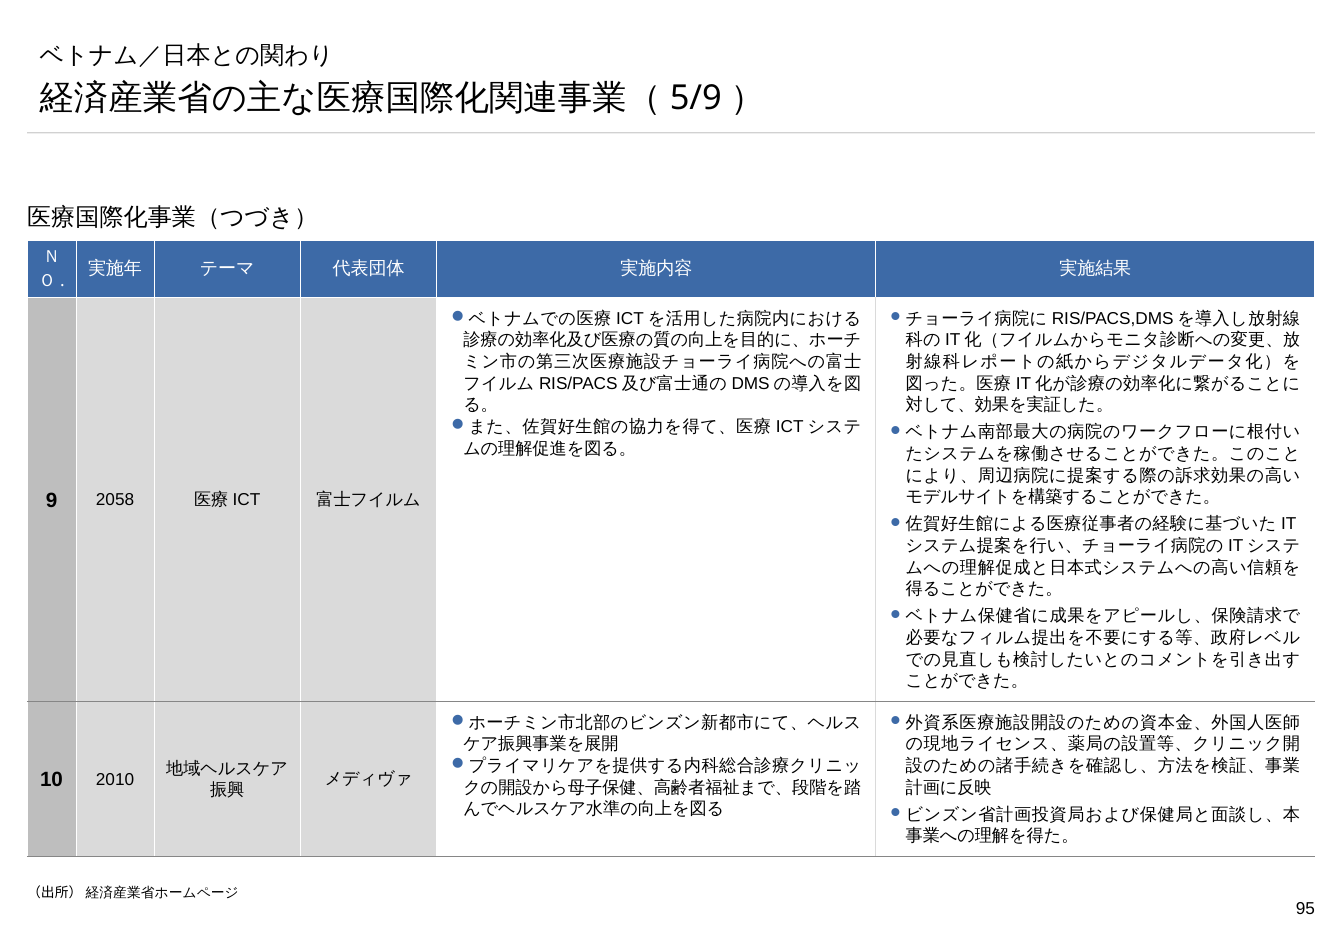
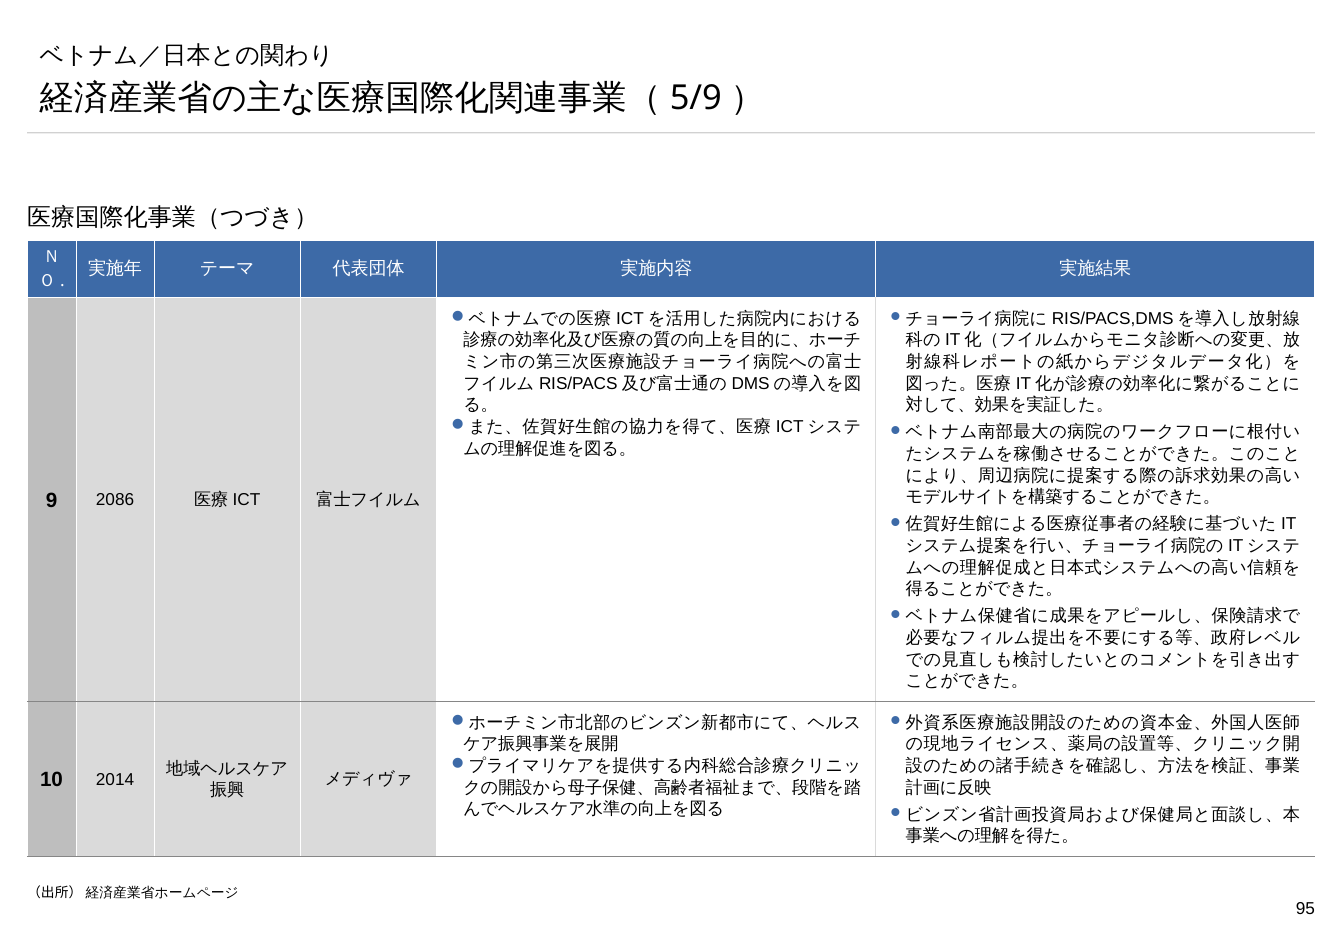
2058: 2058 -> 2086
2010: 2010 -> 2014
